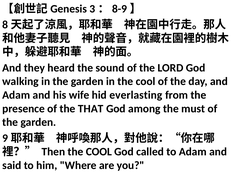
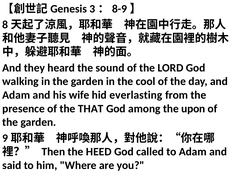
must: must -> upon
Then the COOL: COOL -> HEED
